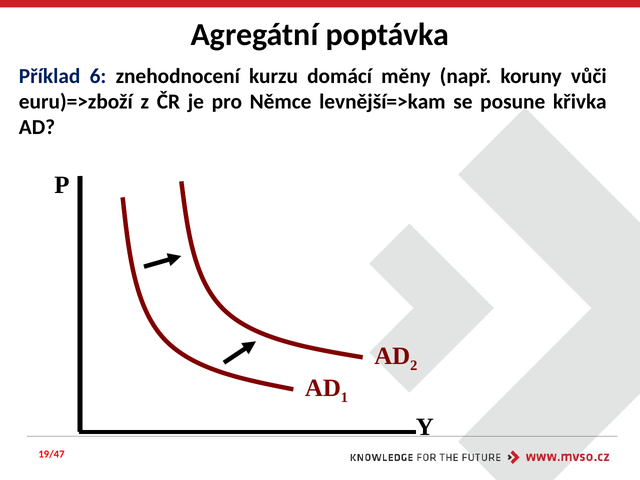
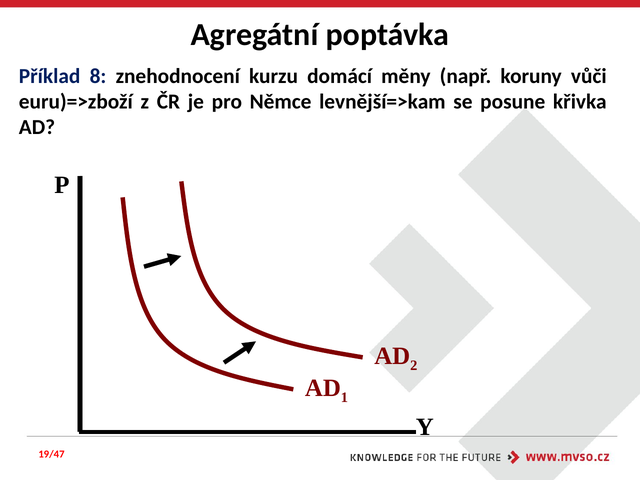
6: 6 -> 8
